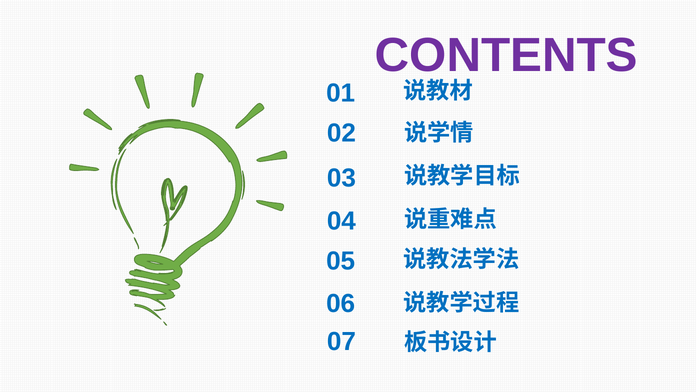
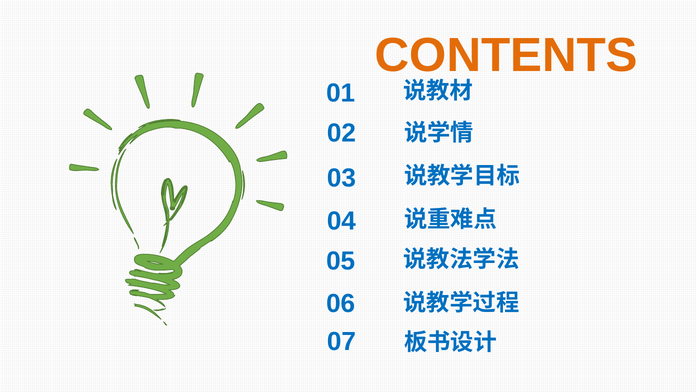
CONTENTS colour: purple -> orange
